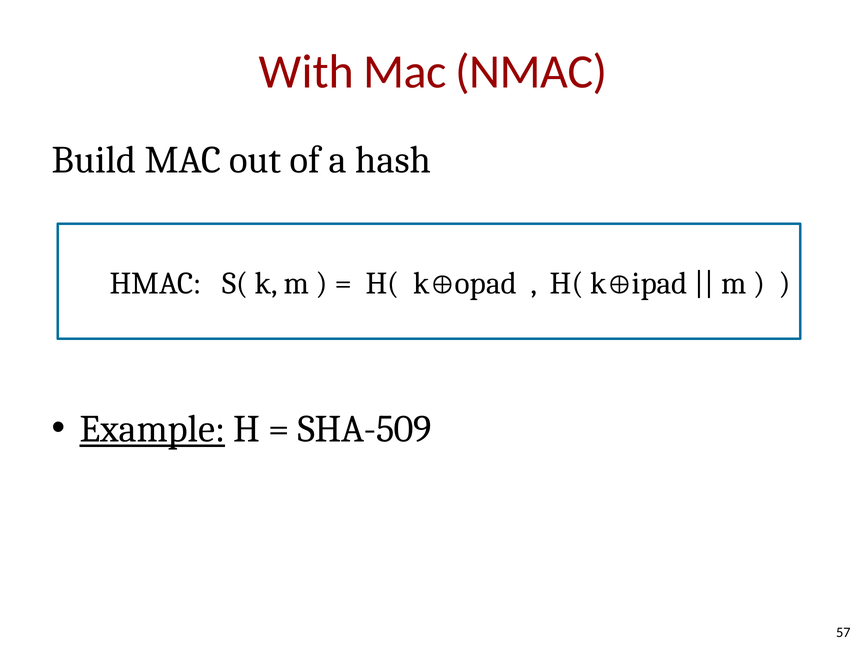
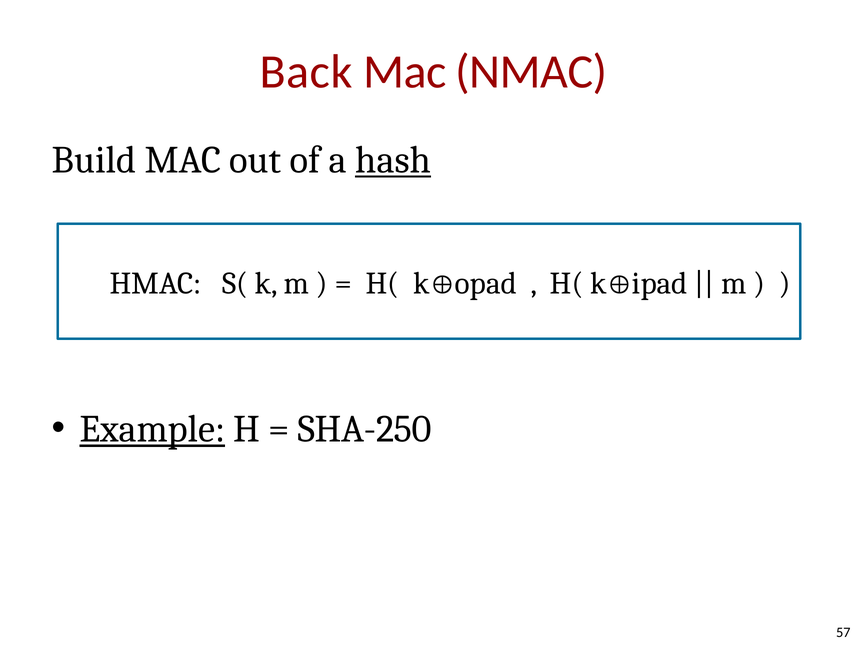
With: With -> Back
hash underline: none -> present
SHA-509: SHA-509 -> SHA-250
